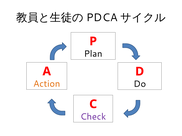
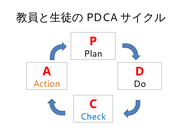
Check colour: purple -> blue
